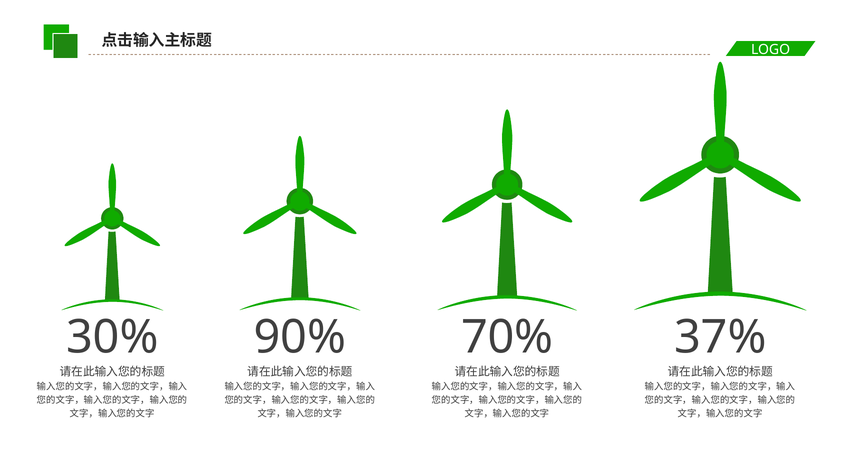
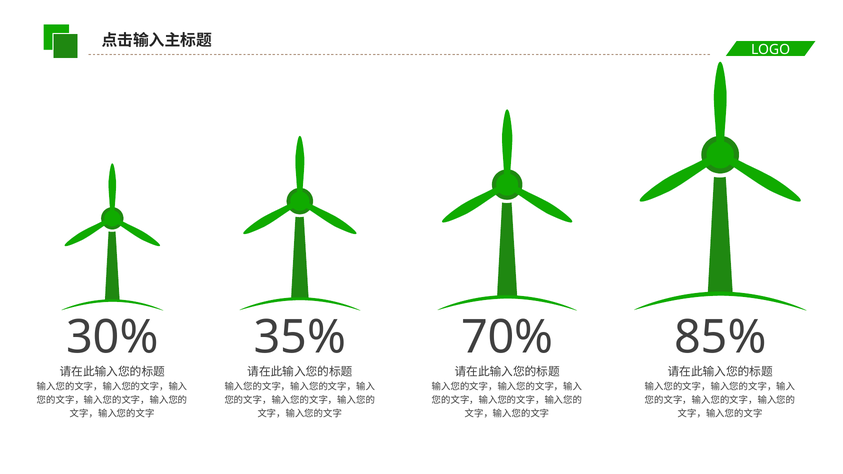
90%: 90% -> 35%
37%: 37% -> 85%
